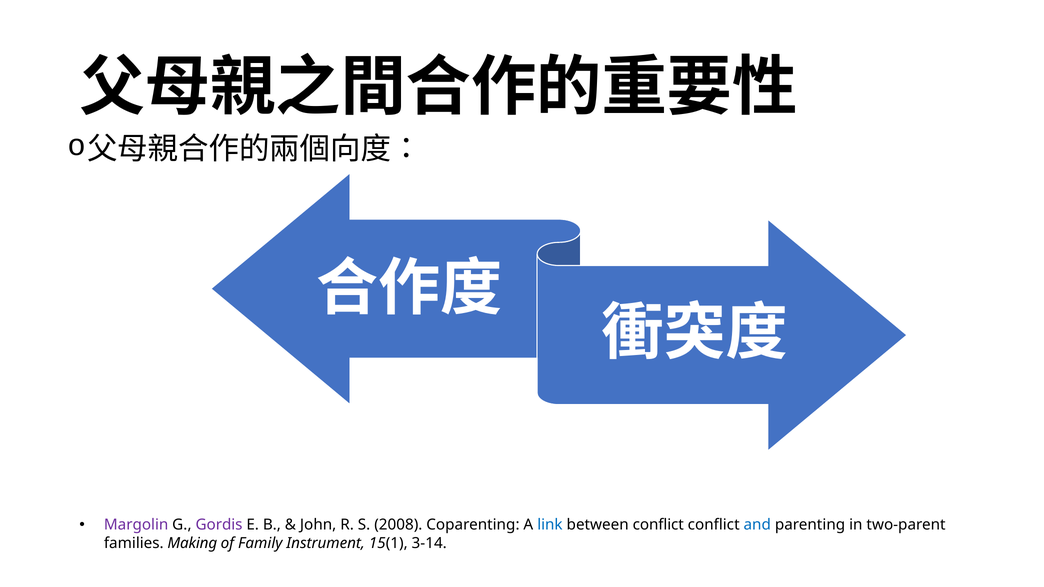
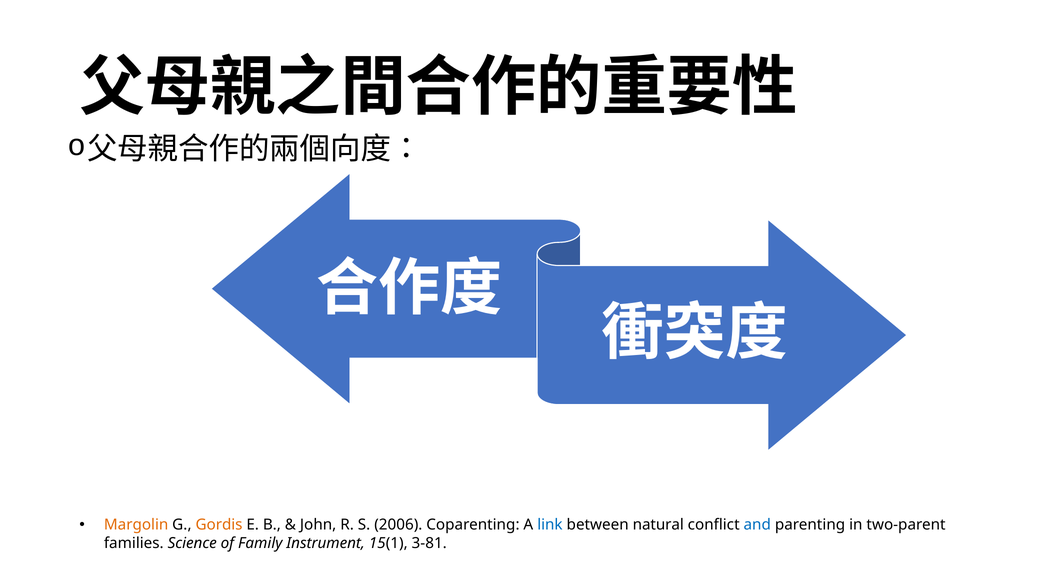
Margolin colour: purple -> orange
Gordis colour: purple -> orange
2008: 2008 -> 2006
between conflict: conflict -> natural
Making: Making -> Science
3-14: 3-14 -> 3-81
